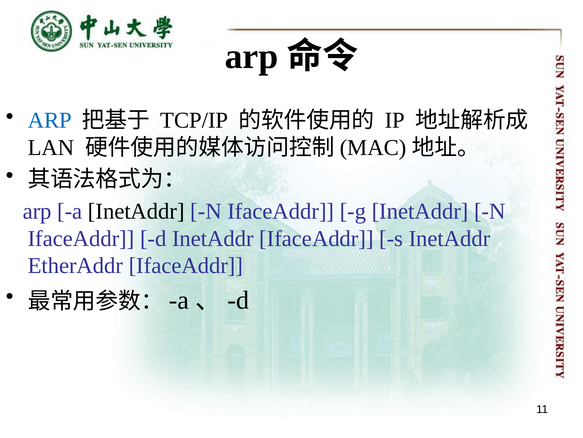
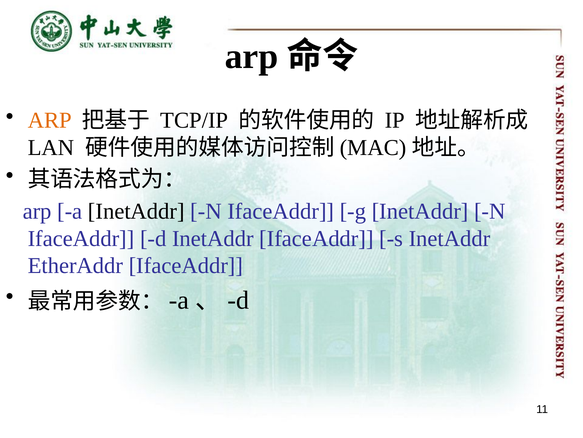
ARP at (50, 120) colour: blue -> orange
